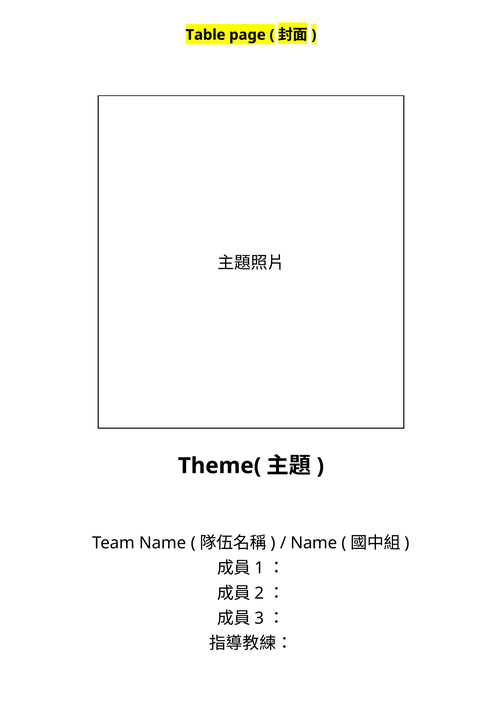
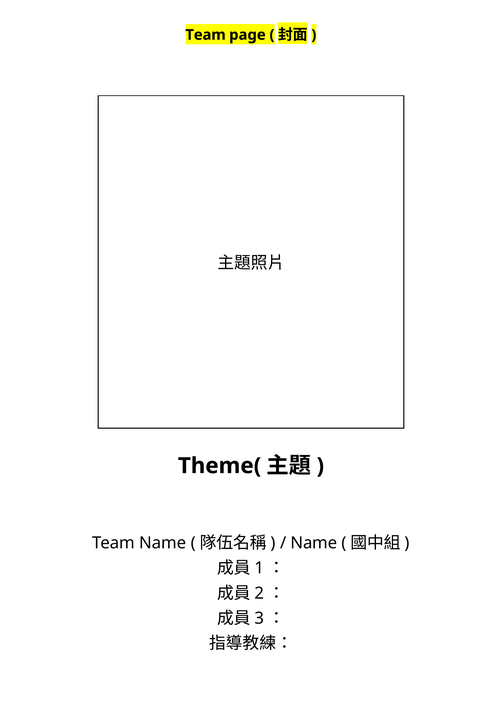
Table at (206, 35): Table -> Team
